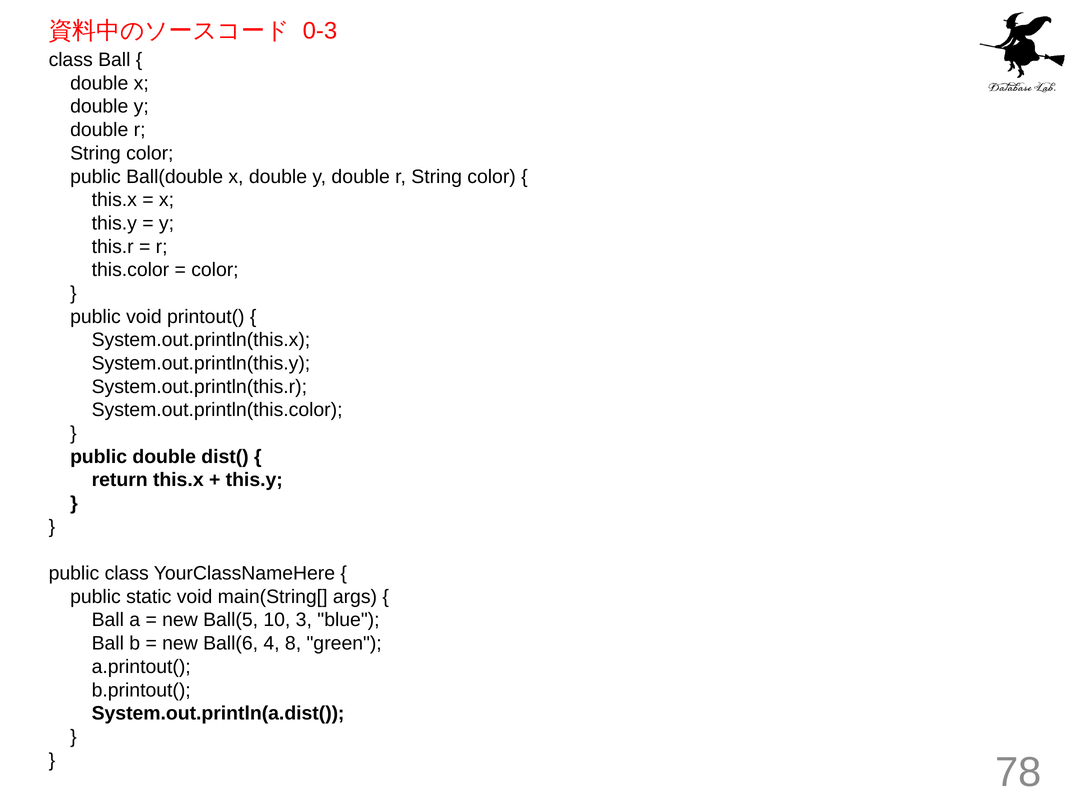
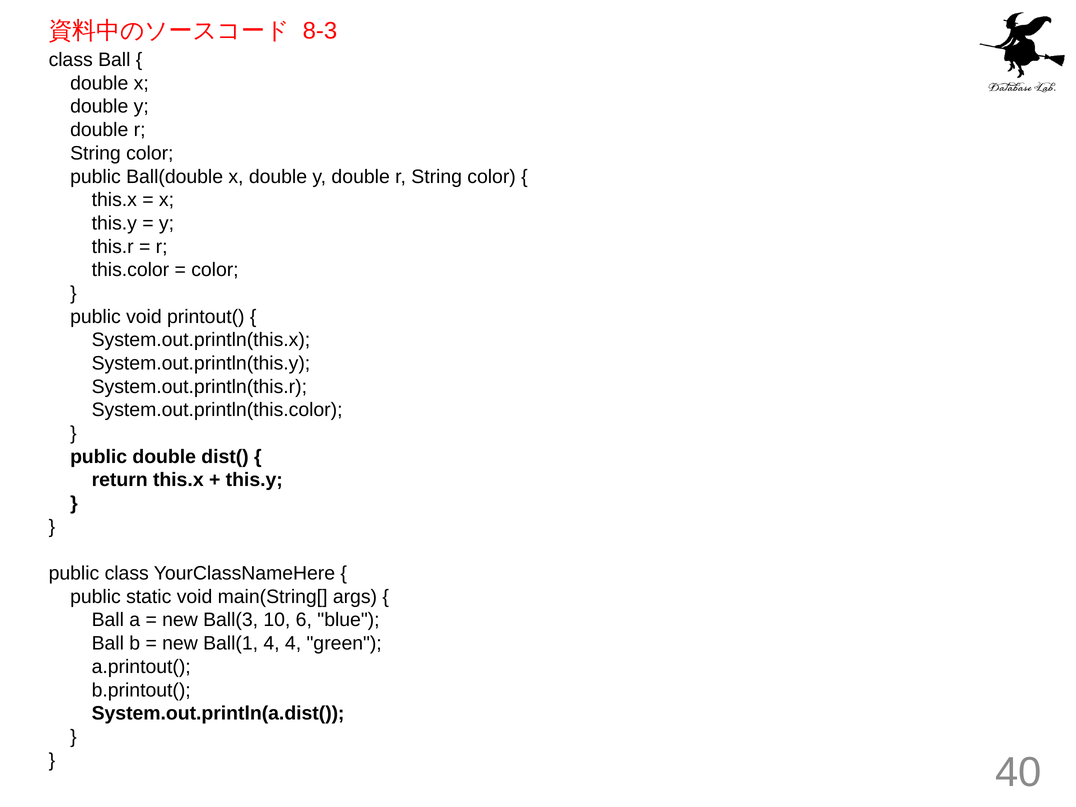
0-3: 0-3 -> 8-3
Ball(5: Ball(5 -> Ball(3
3: 3 -> 6
Ball(6: Ball(6 -> Ball(1
4 8: 8 -> 4
78: 78 -> 40
